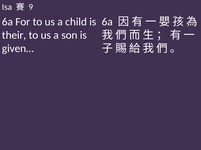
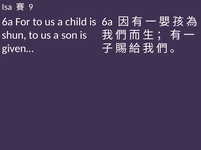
their: their -> shun
